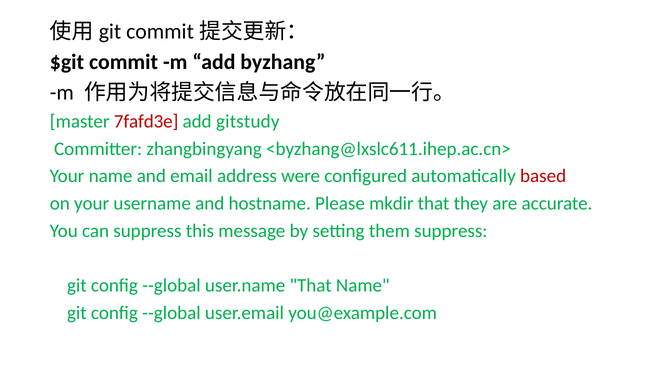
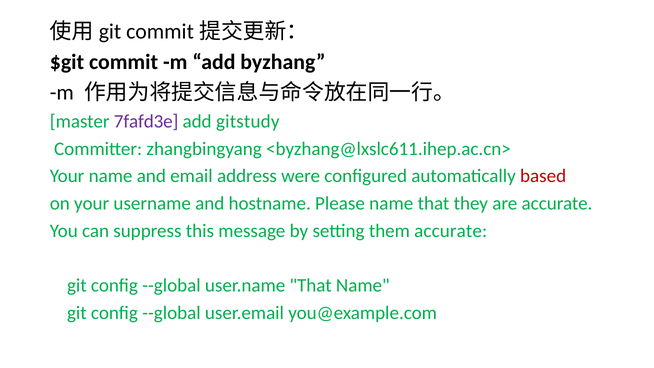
7fafd3e colour: red -> purple
Please mkdir: mkdir -> name
them suppress: suppress -> accurate
